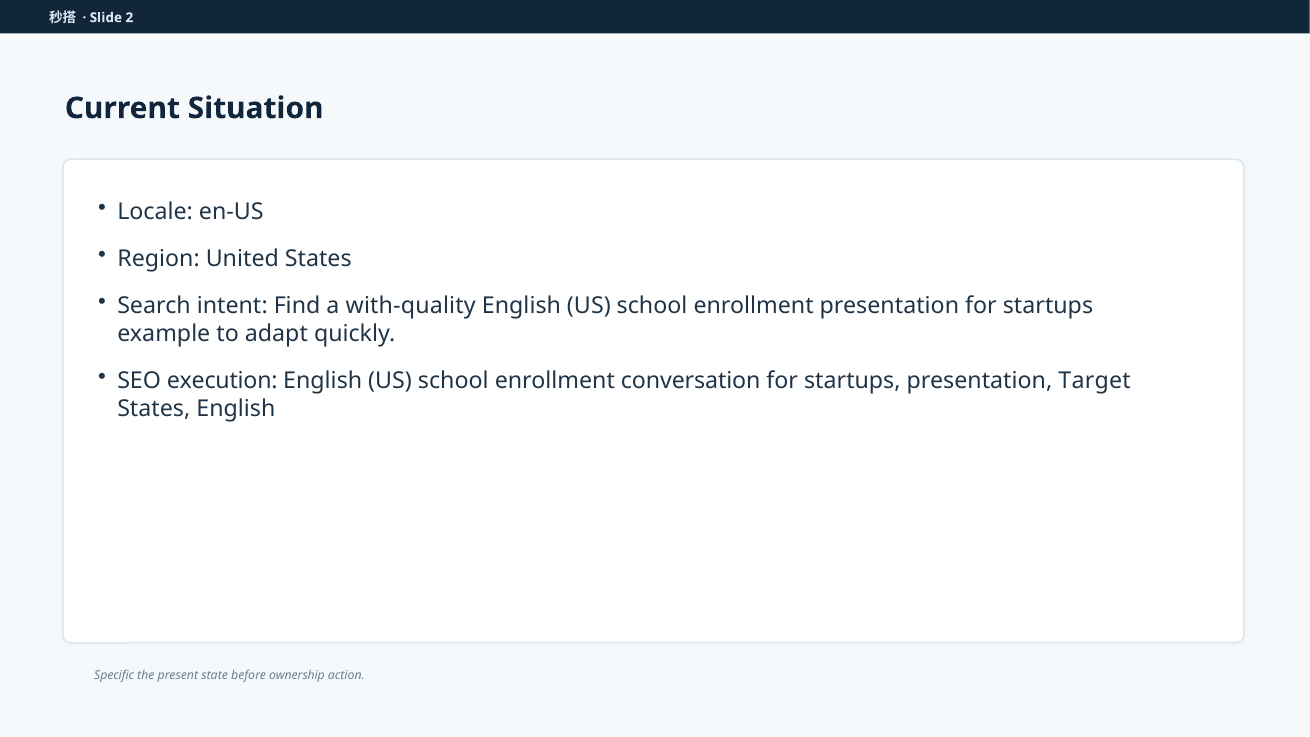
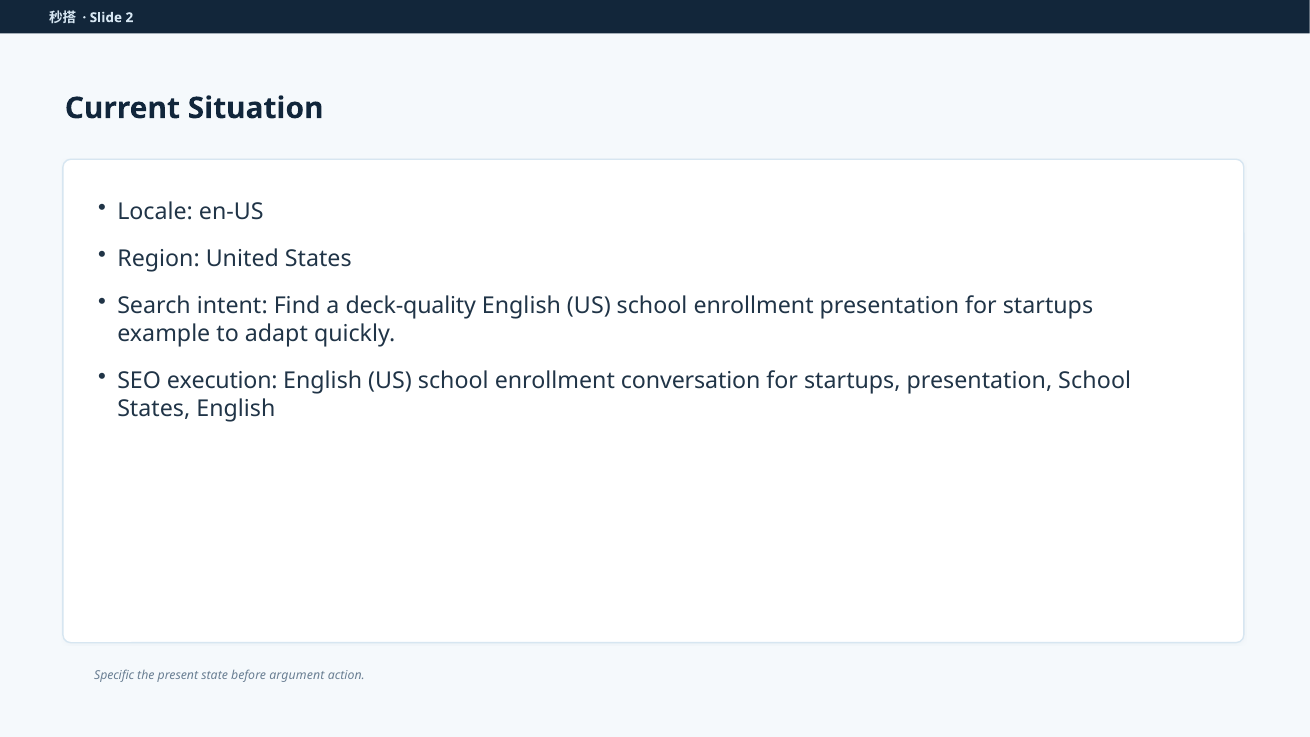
with-quality: with-quality -> deck-quality
presentation Target: Target -> School
ownership: ownership -> argument
